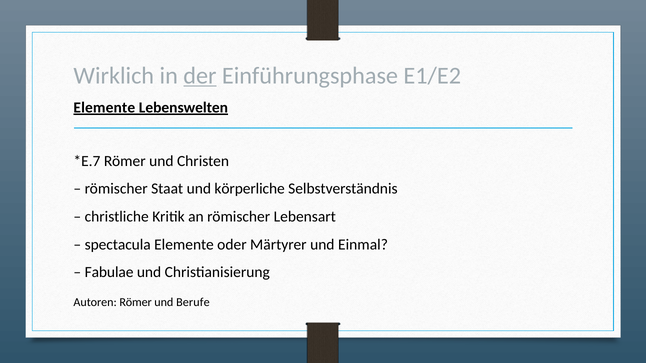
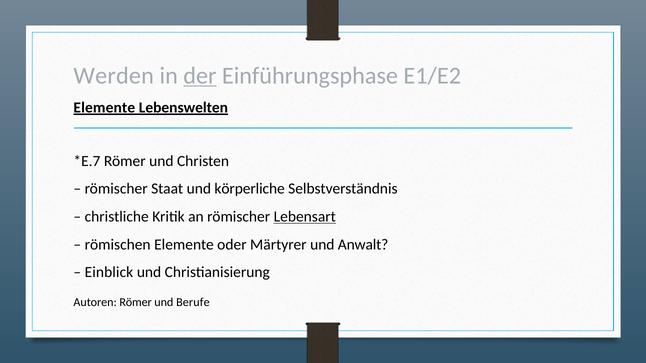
Wirklich: Wirklich -> Werden
Lebensart underline: none -> present
spectacula: spectacula -> römischen
Einmal: Einmal -> Anwalt
Fabulae: Fabulae -> Einblick
